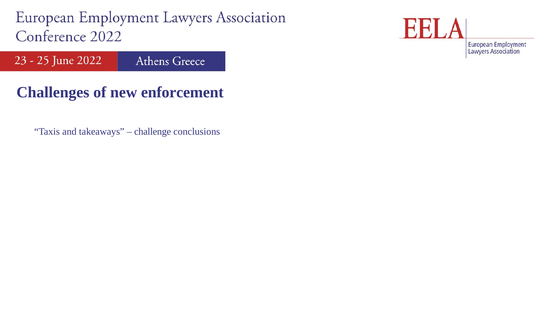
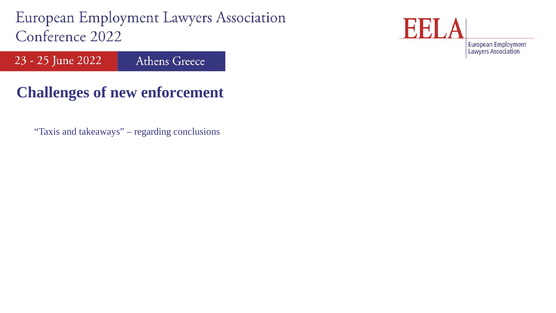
challenge: challenge -> regarding
